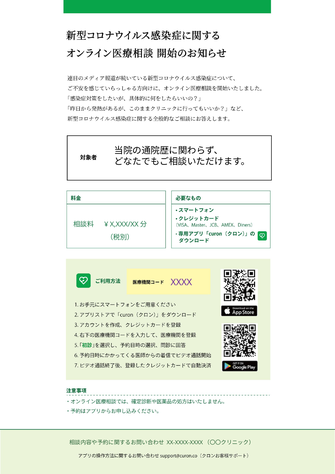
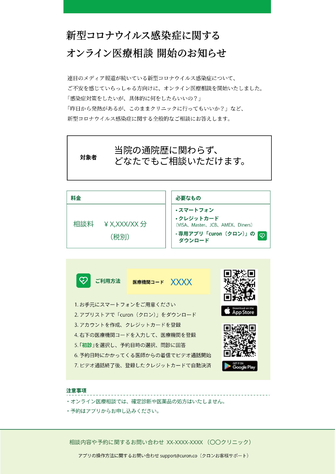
XXXX colour: purple -> blue
